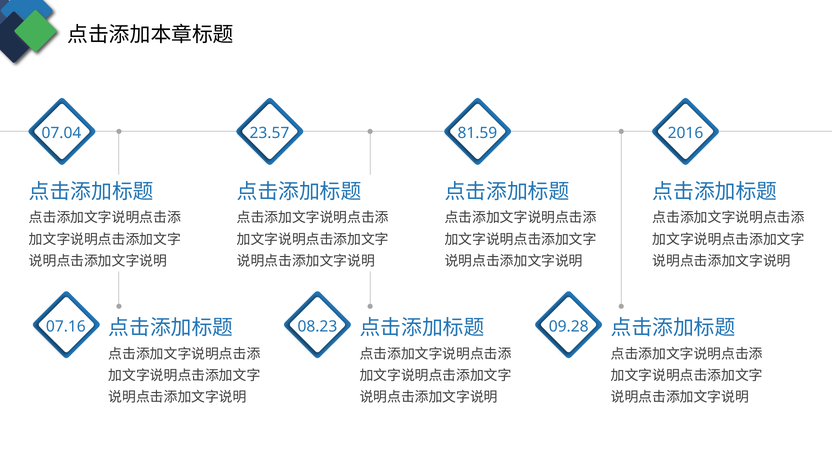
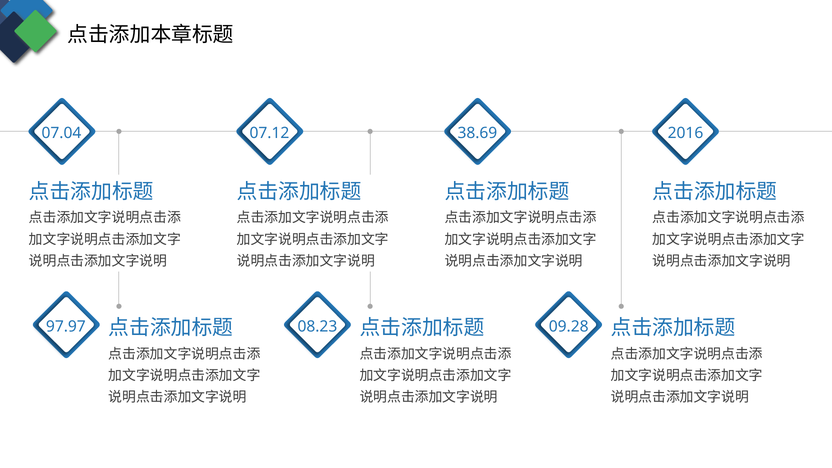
23.57: 23.57 -> 07.12
81.59: 81.59 -> 38.69
07.16: 07.16 -> 97.97
